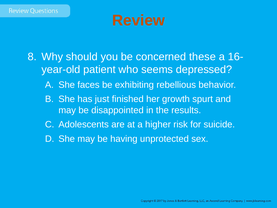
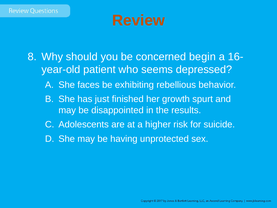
these: these -> begin
